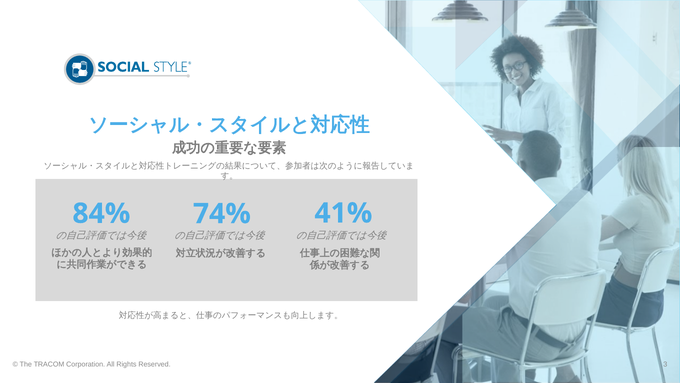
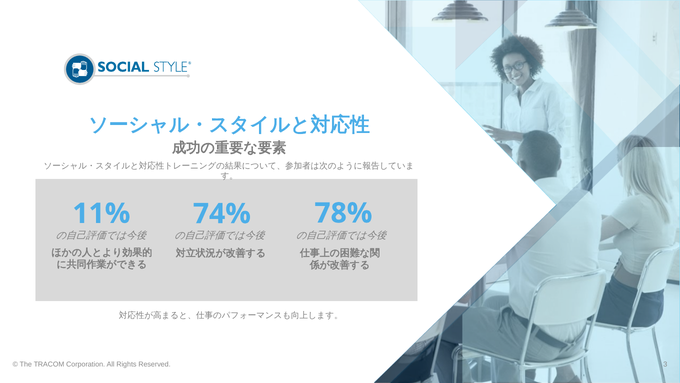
84%: 84% -> 11%
41%: 41% -> 78%
